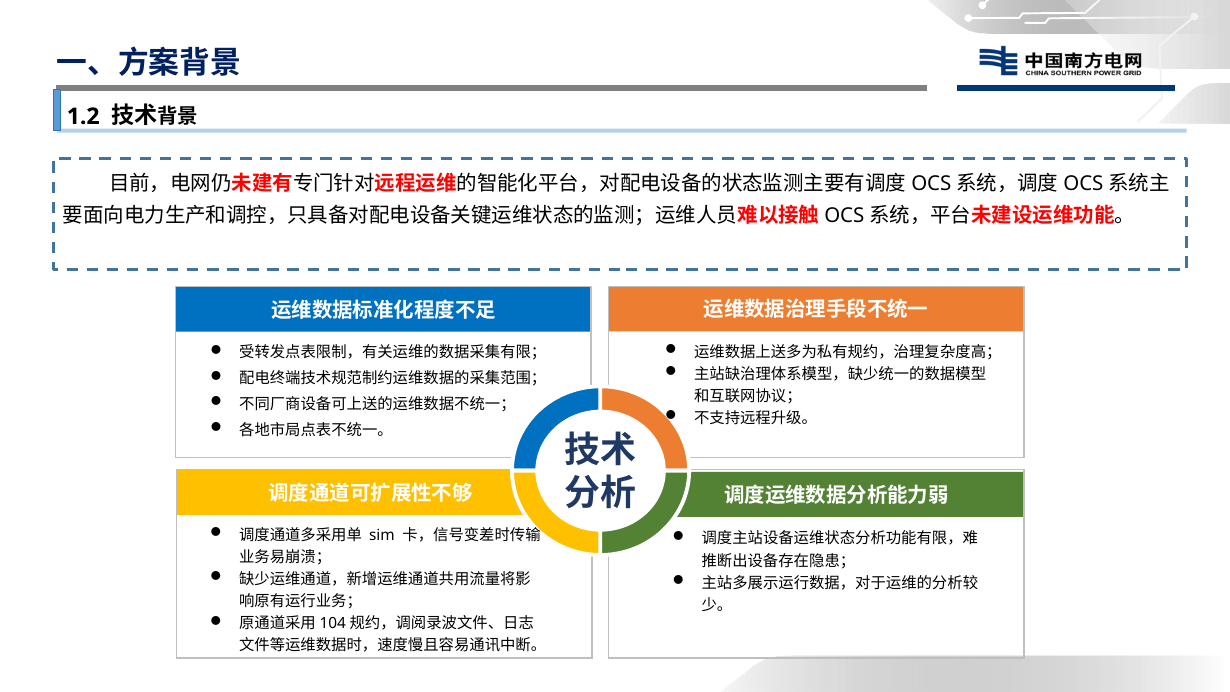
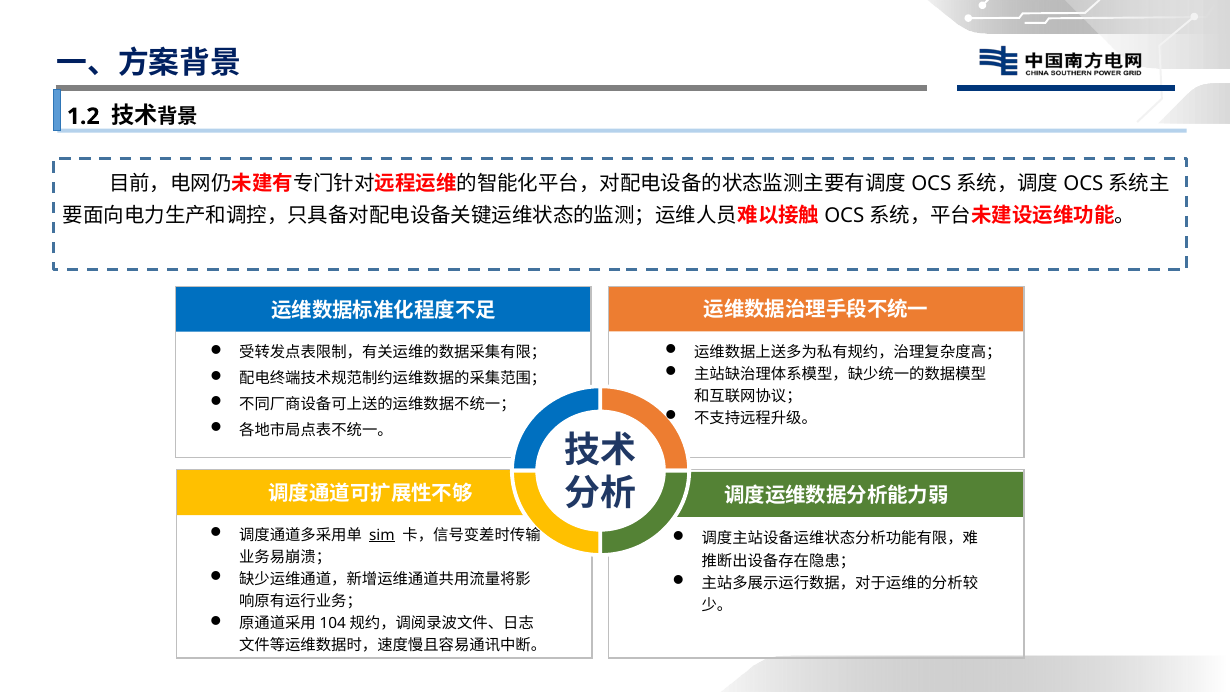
sim underline: none -> present
